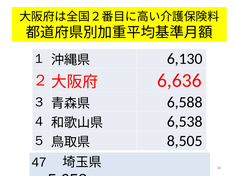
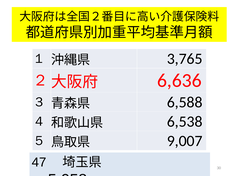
6,130: 6,130 -> 3,765
8,505: 8,505 -> 9,007
